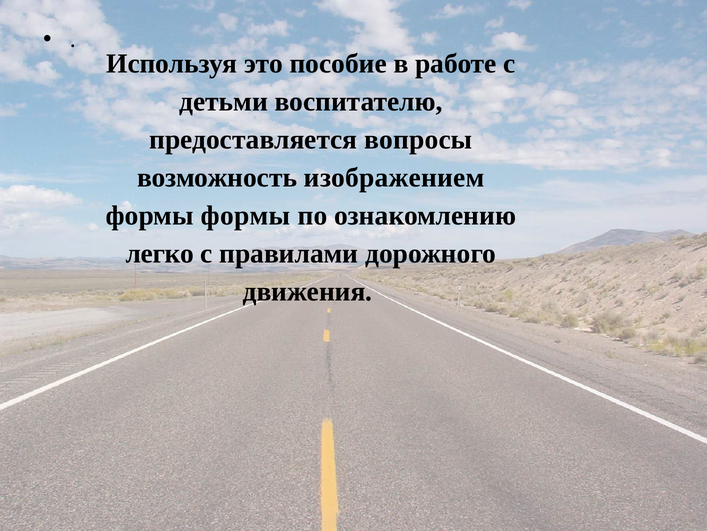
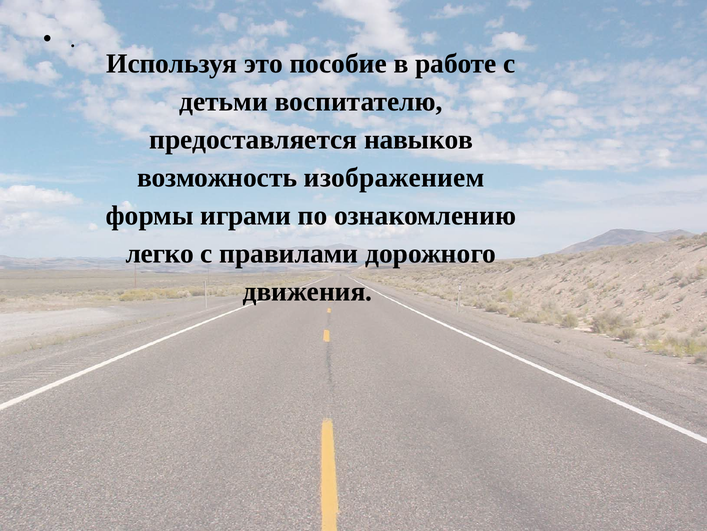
вопросы: вопросы -> навыков
формы формы: формы -> играми
